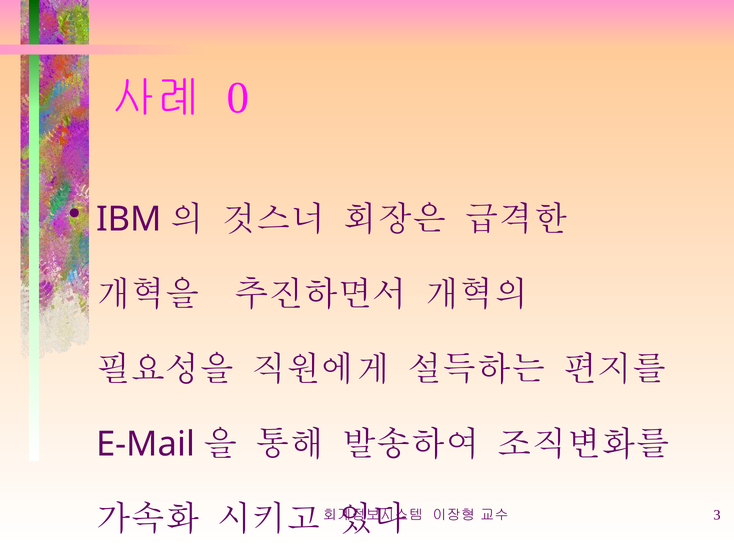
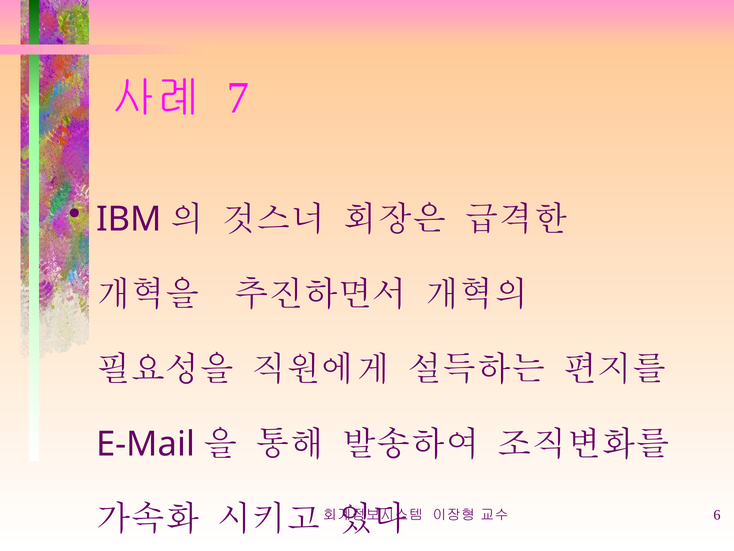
0: 0 -> 7
3: 3 -> 6
